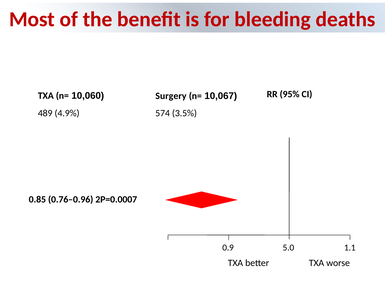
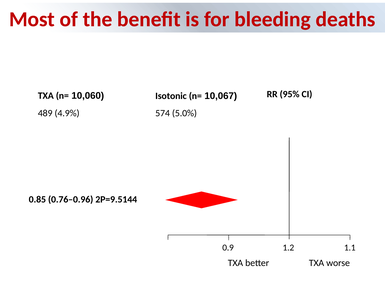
Surgery: Surgery -> Isotonic
3.5%: 3.5% -> 5.0%
2P=0.0007: 2P=0.0007 -> 2P=9.5144
5.0: 5.0 -> 1.2
